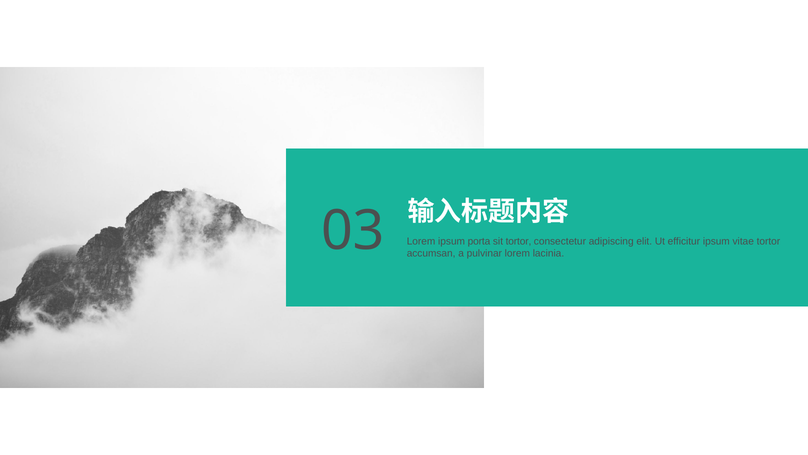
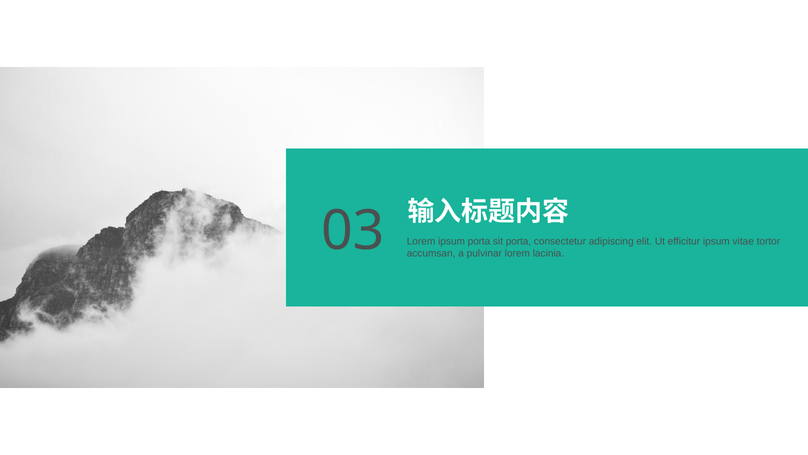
sit tortor: tortor -> porta
